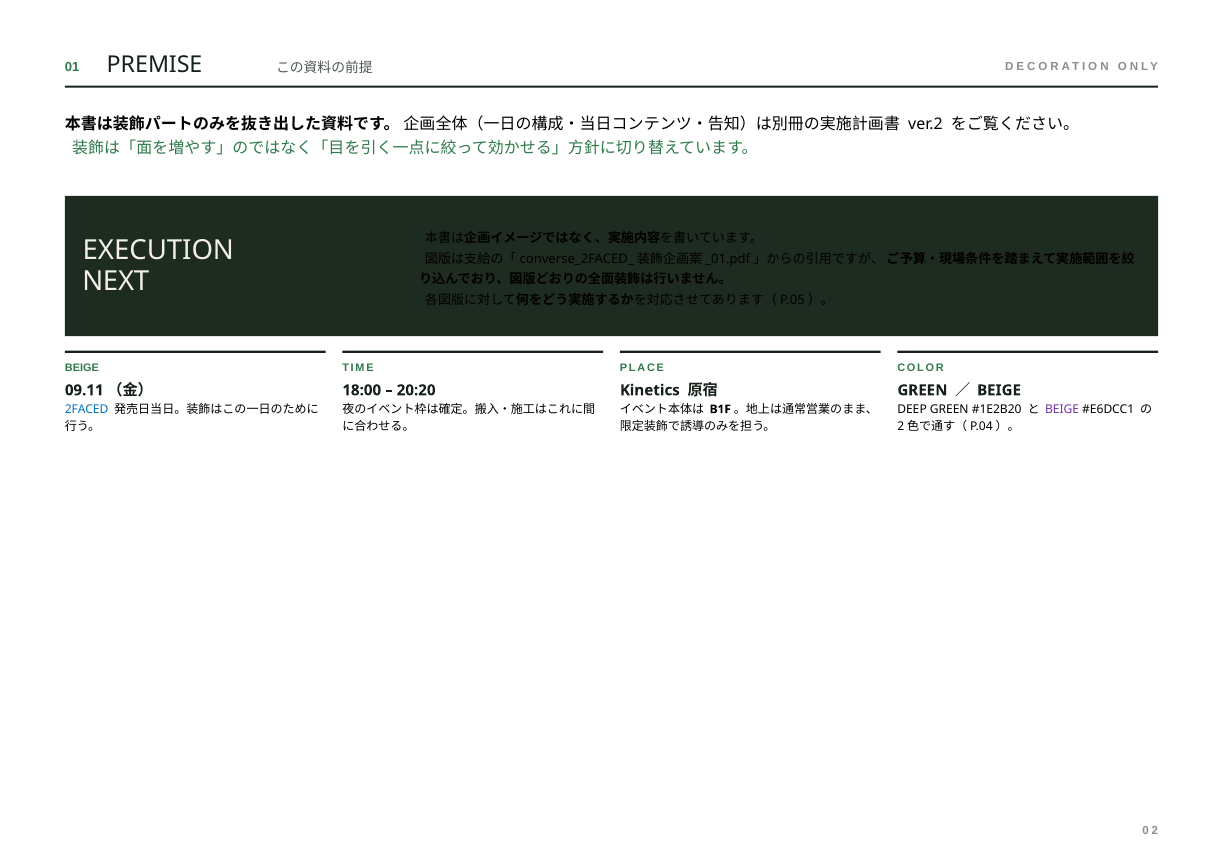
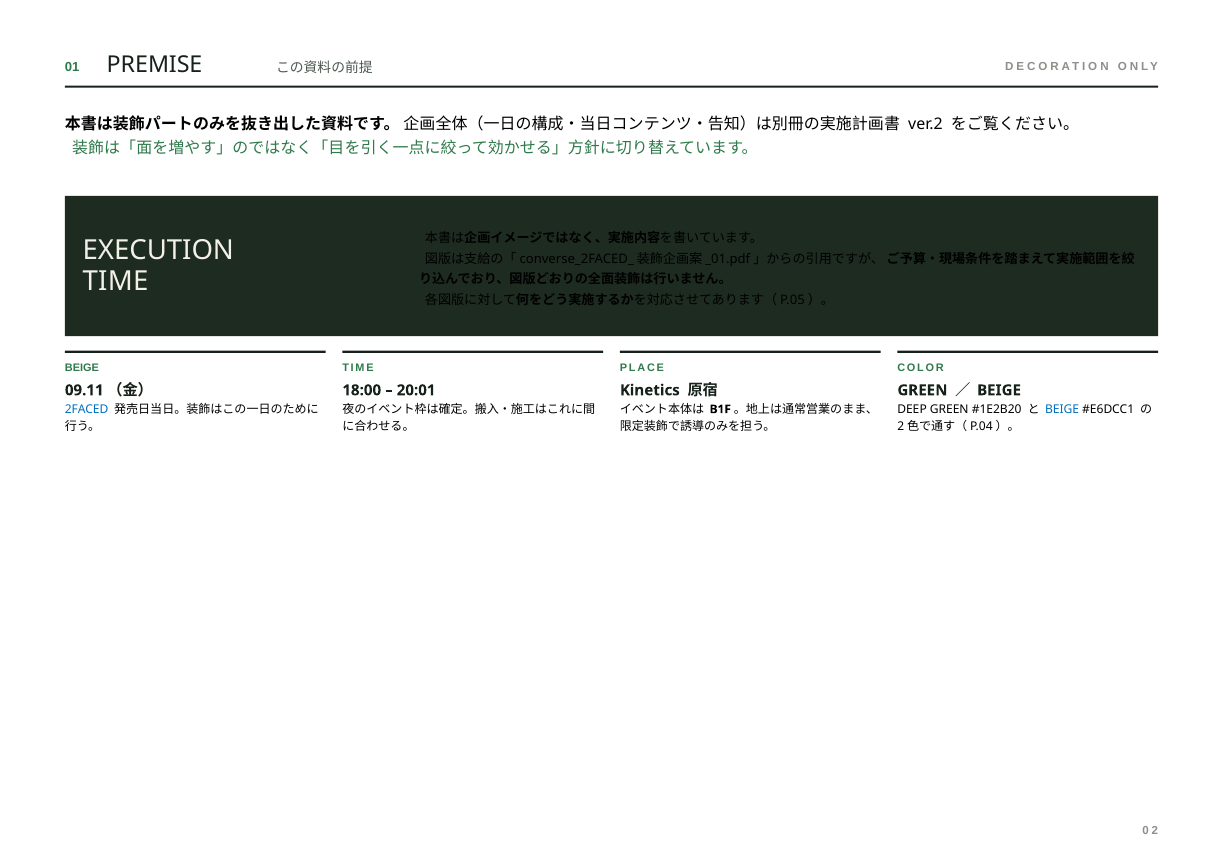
NEXT at (116, 281): NEXT -> TIME
20:20: 20:20 -> 20:01
BEIGE at (1062, 409) colour: purple -> blue
